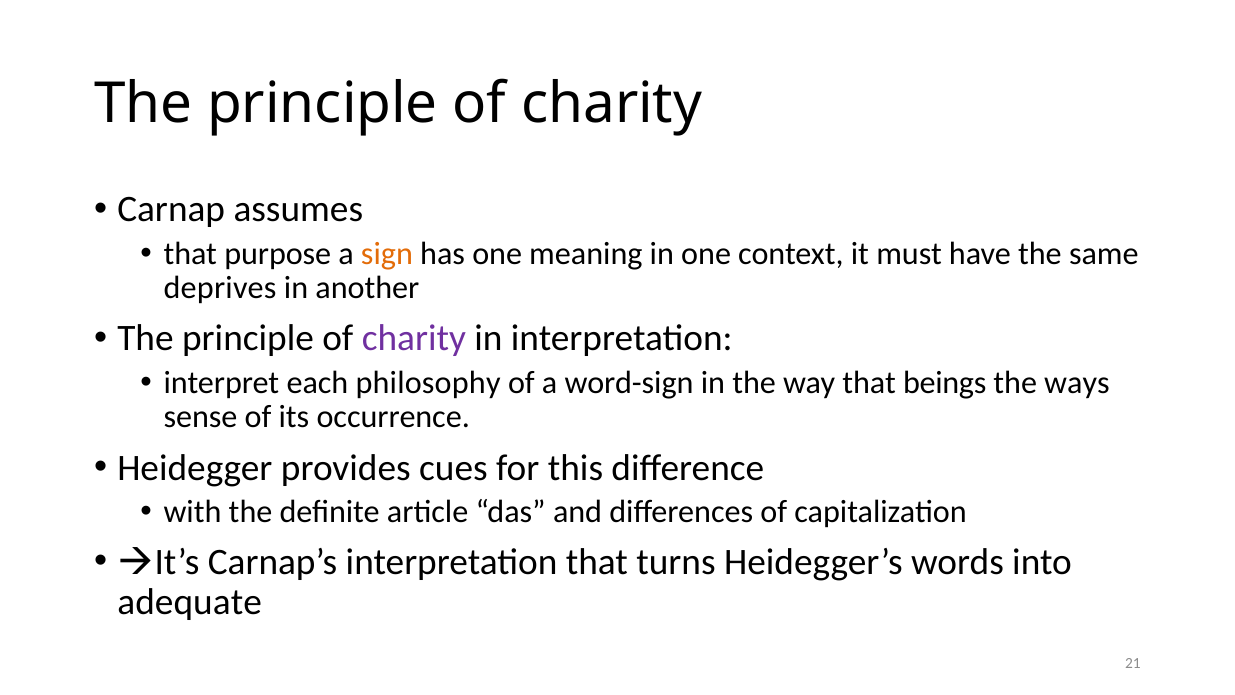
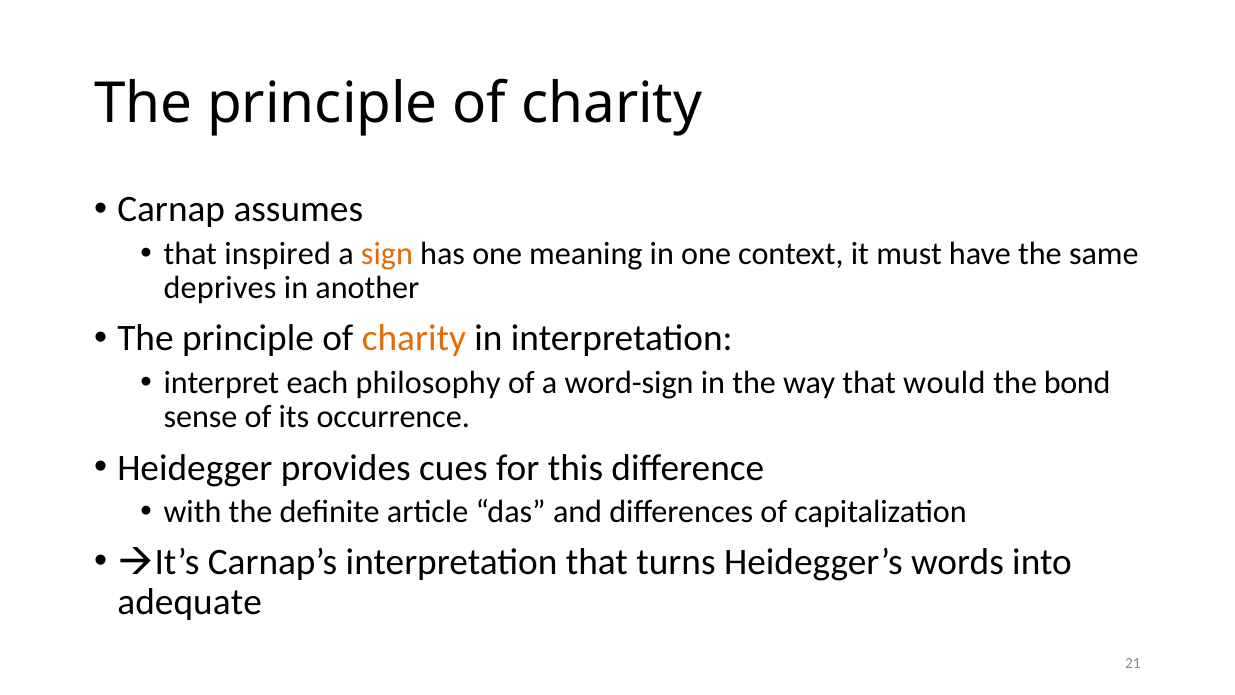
purpose: purpose -> inspired
charity at (414, 338) colour: purple -> orange
beings: beings -> would
ways: ways -> bond
